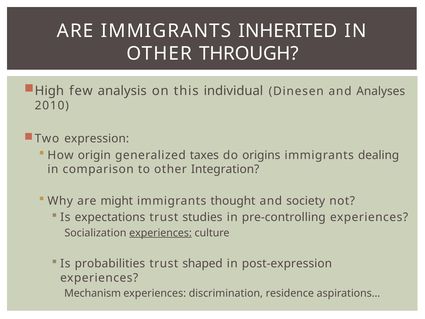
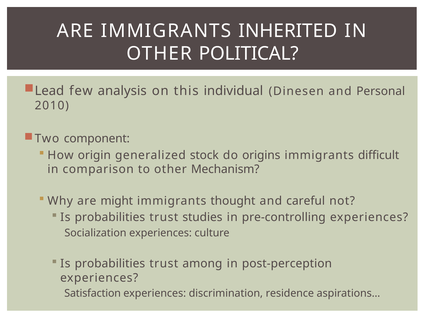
THROUGH: THROUGH -> POLITICAL
High: High -> Lead
Analyses: Analyses -> Personal
expression: expression -> component
taxes: taxes -> stock
dealing: dealing -> difficult
Integration: Integration -> Mechanism
society: society -> careful
expectations at (110, 217): expectations -> probabilities
experiences at (160, 233) underline: present -> none
shaped: shaped -> among
post-expression: post-expression -> post-perception
Mechanism: Mechanism -> Satisfaction
